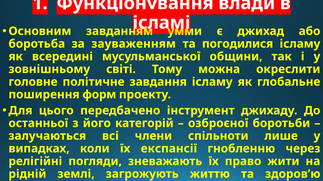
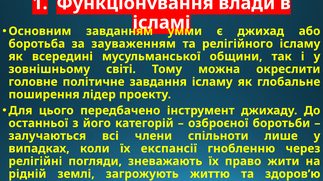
погодилися: погодилися -> релігійного
форм: форм -> лідер
